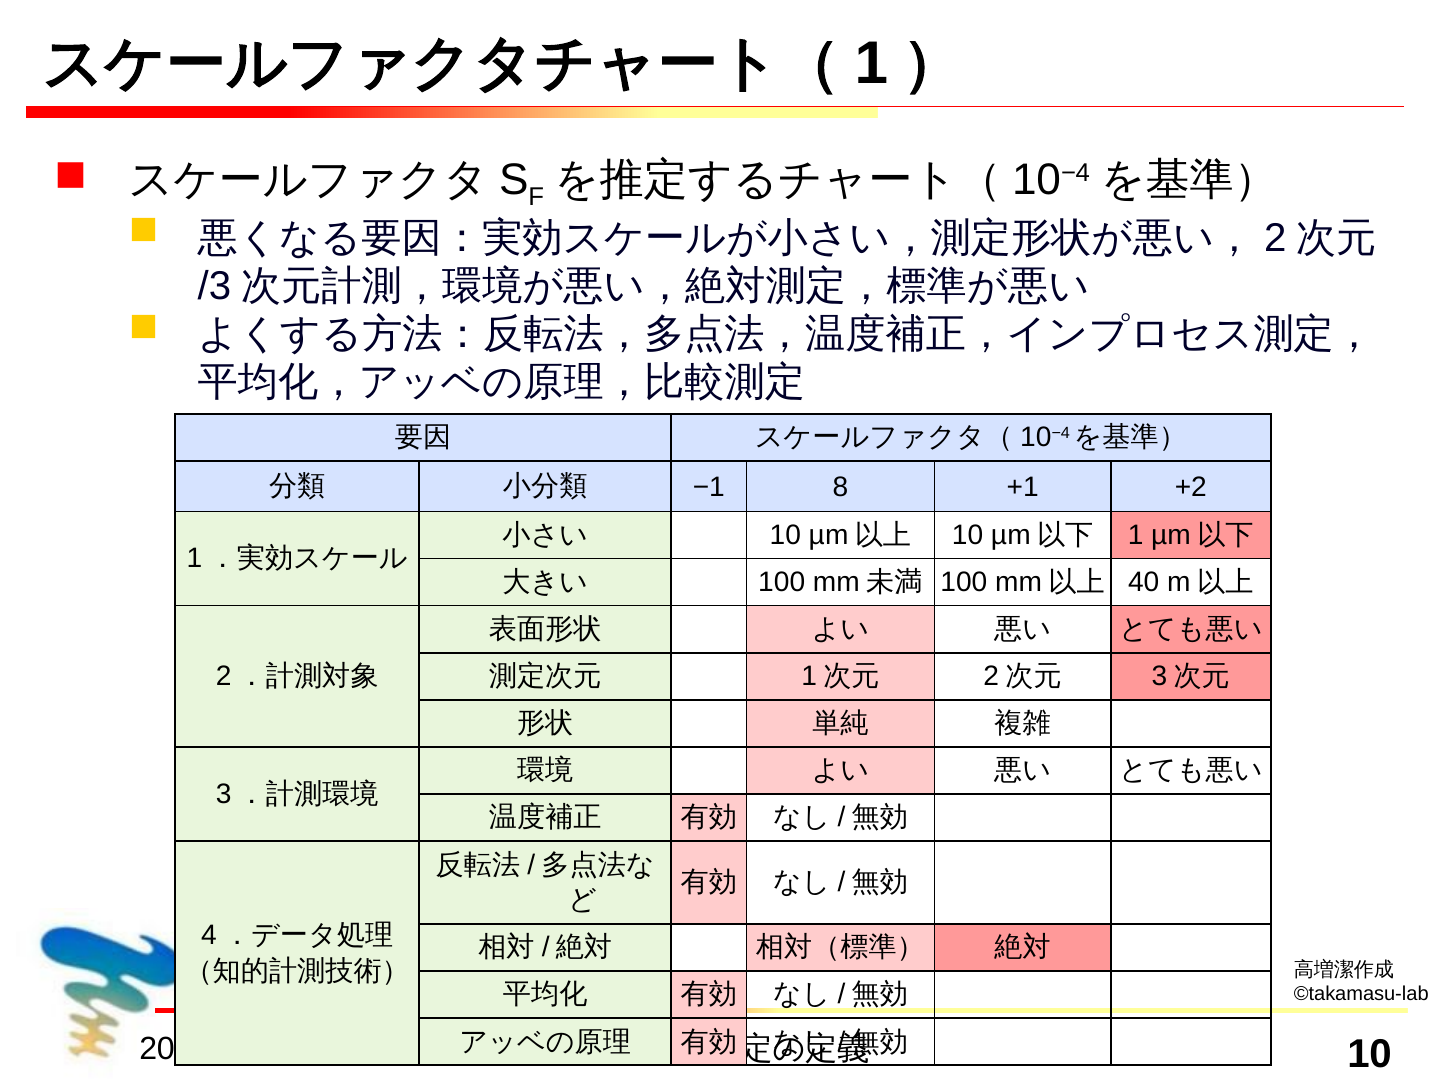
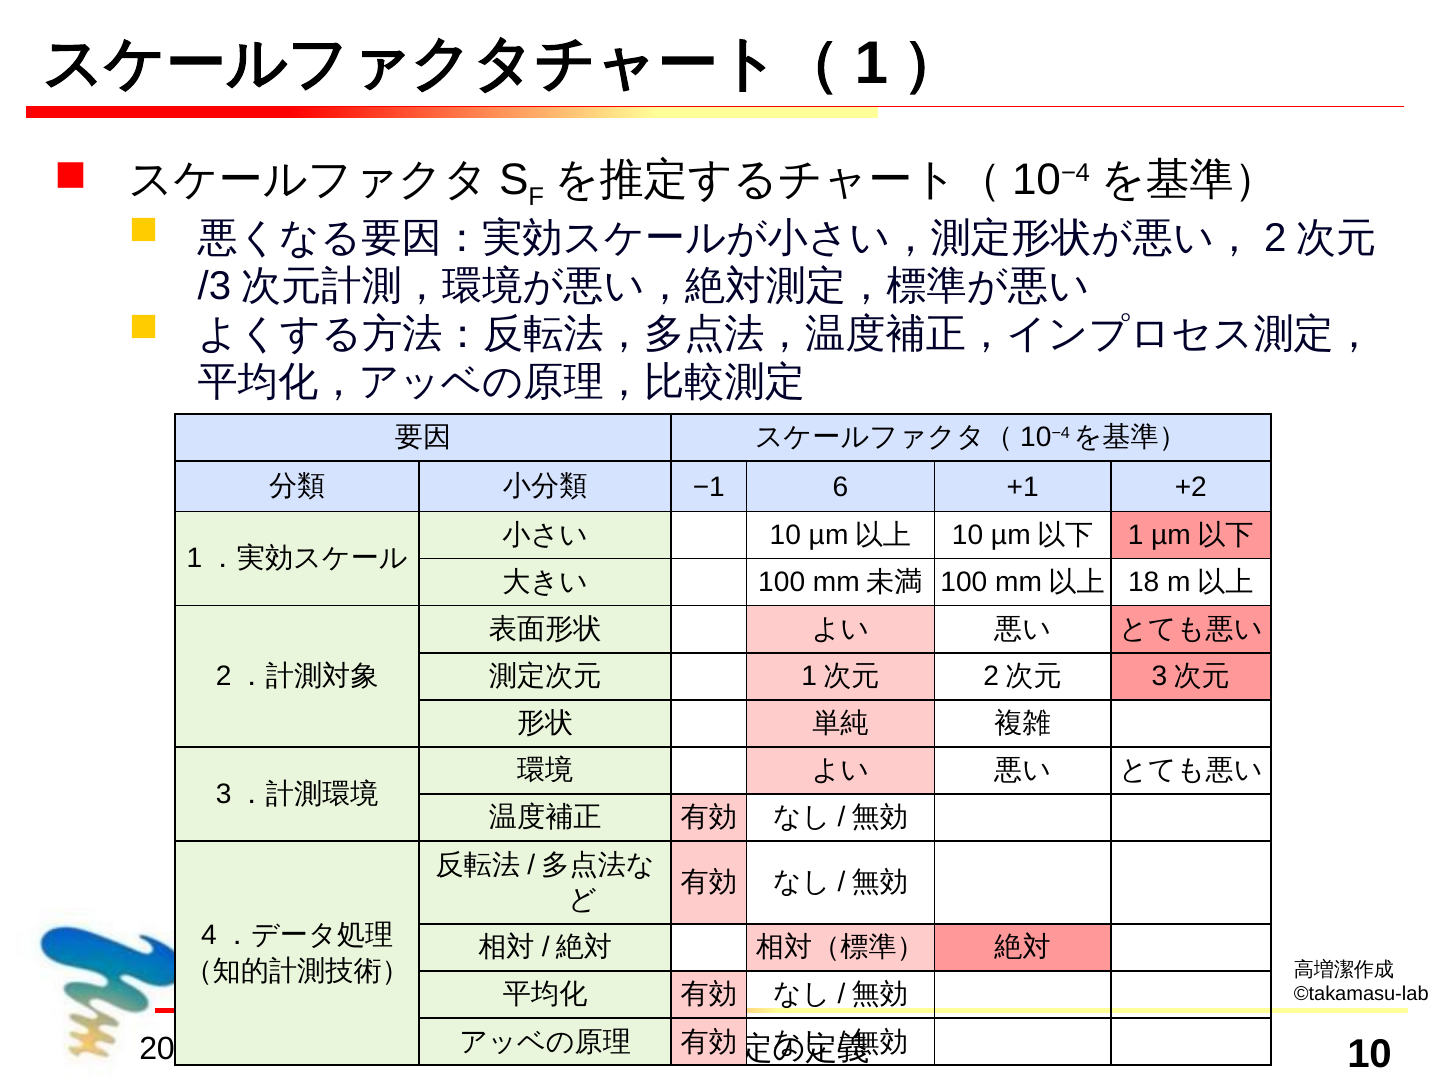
8: 8 -> 6
40: 40 -> 18
